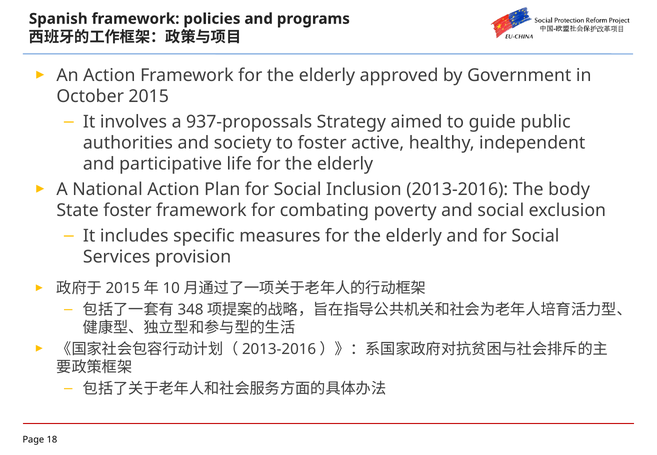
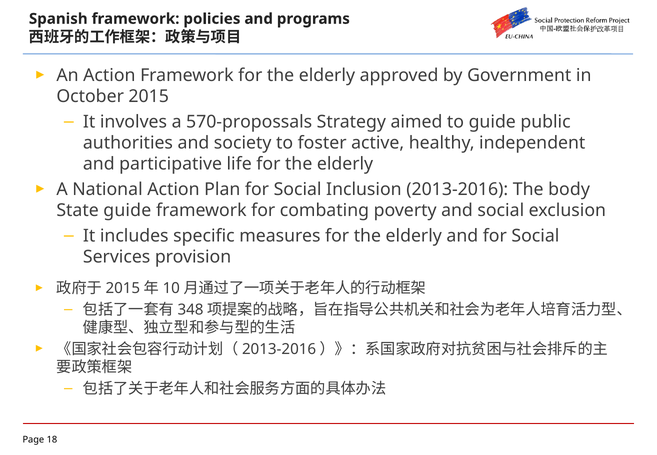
937-propossals: 937-propossals -> 570-propossals
State foster: foster -> guide
